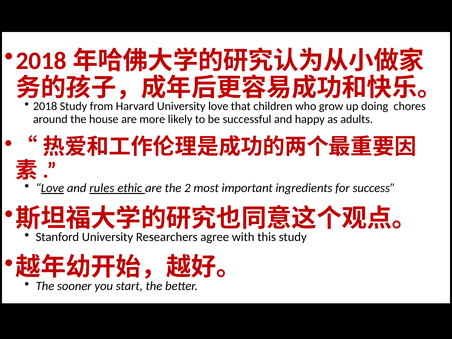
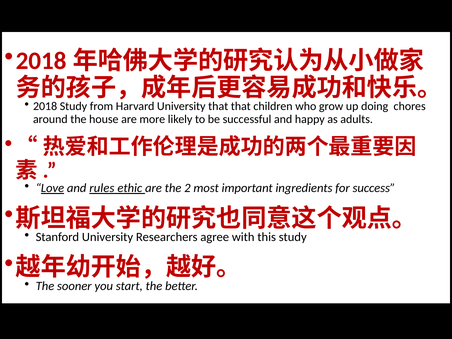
University love: love -> that
